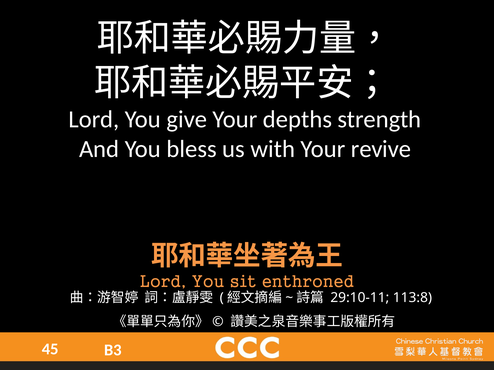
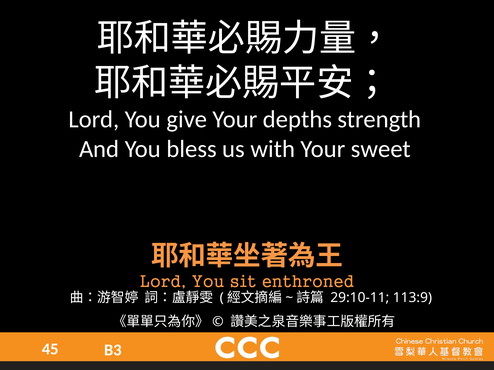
revive: revive -> sweet
113:8: 113:8 -> 113:9
